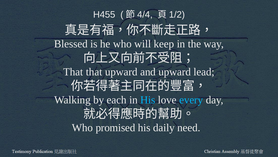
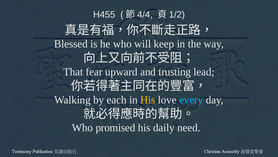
That that: that -> fear
and upward: upward -> trusting
His at (148, 99) colour: light blue -> yellow
